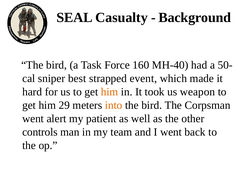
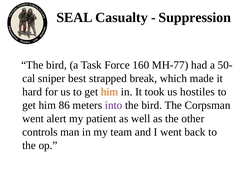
Background: Background -> Suppression
MH-40: MH-40 -> MH-77
event: event -> break
weapon: weapon -> hostiles
29: 29 -> 86
into colour: orange -> purple
